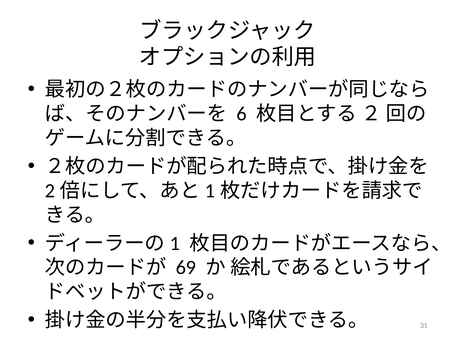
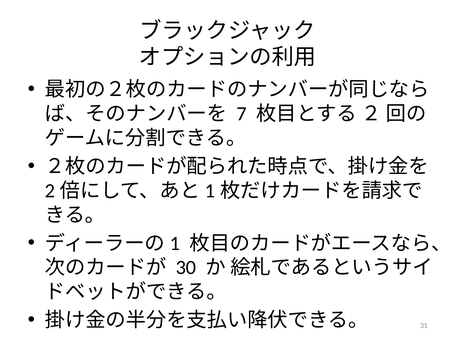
6: 6 -> 7
69: 69 -> 30
